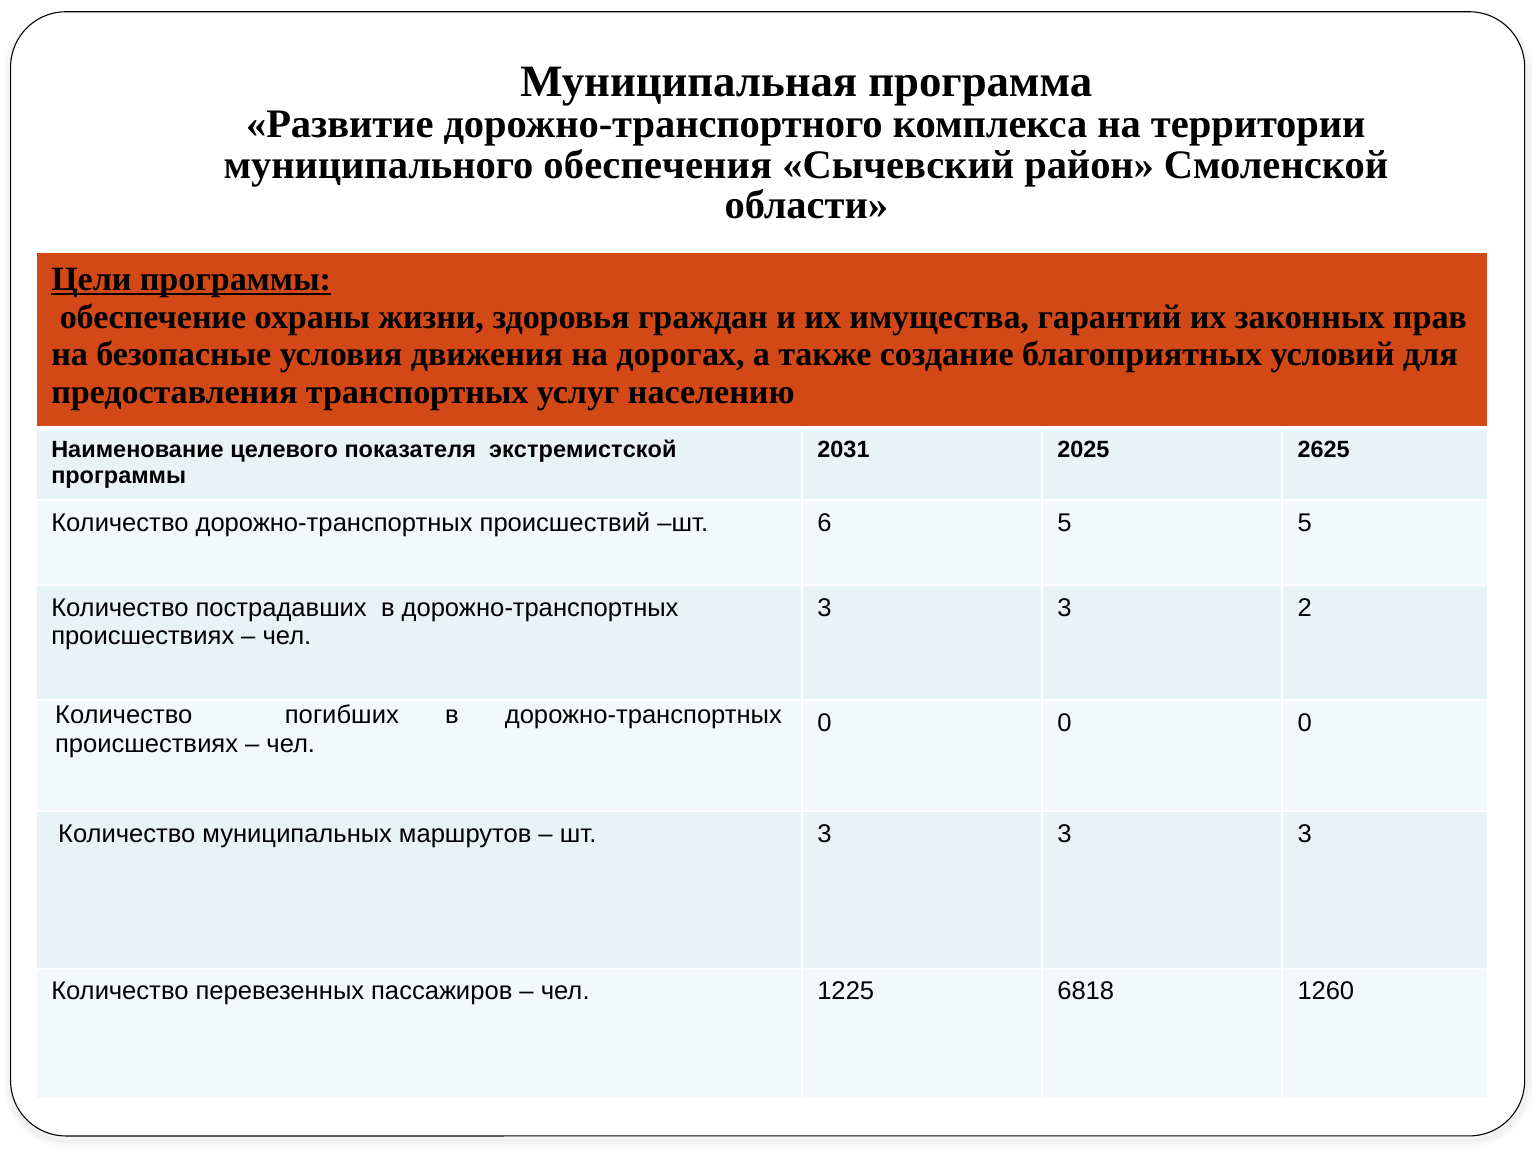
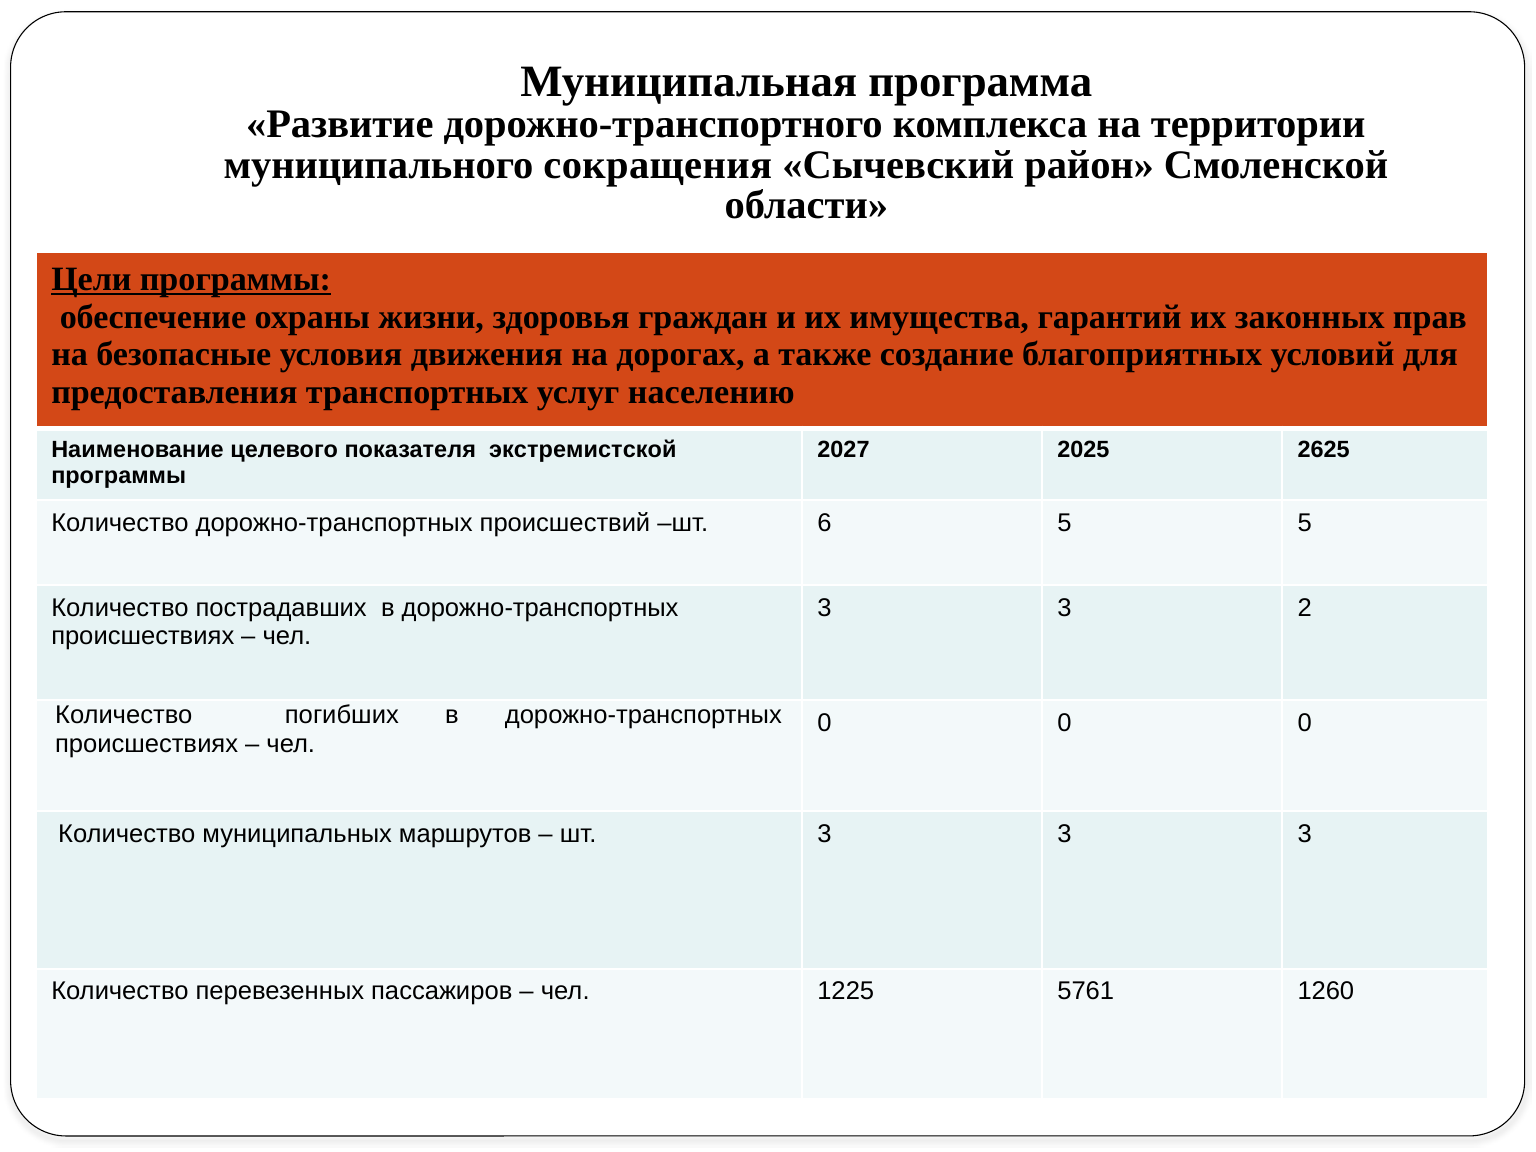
обеспечения: обеспечения -> сокращения
2031: 2031 -> 2027
6818: 6818 -> 5761
